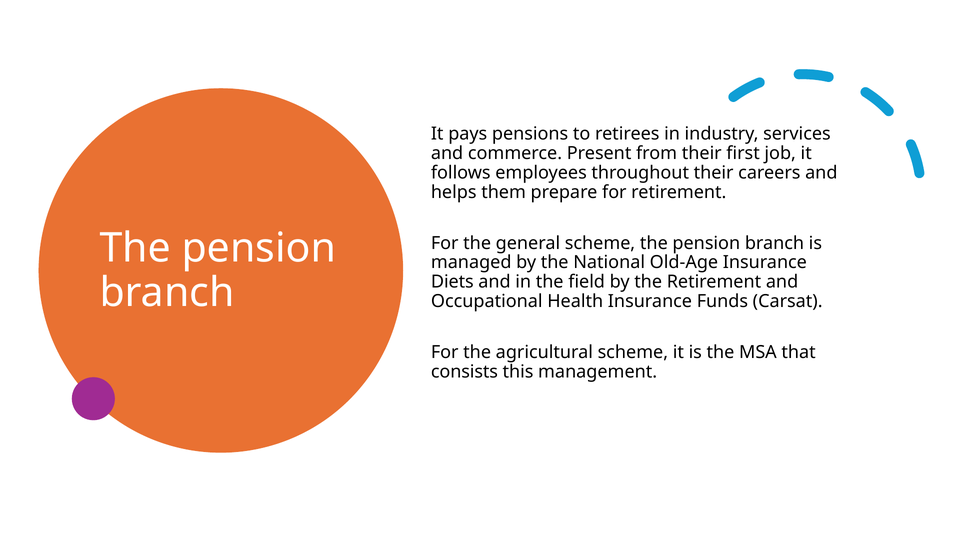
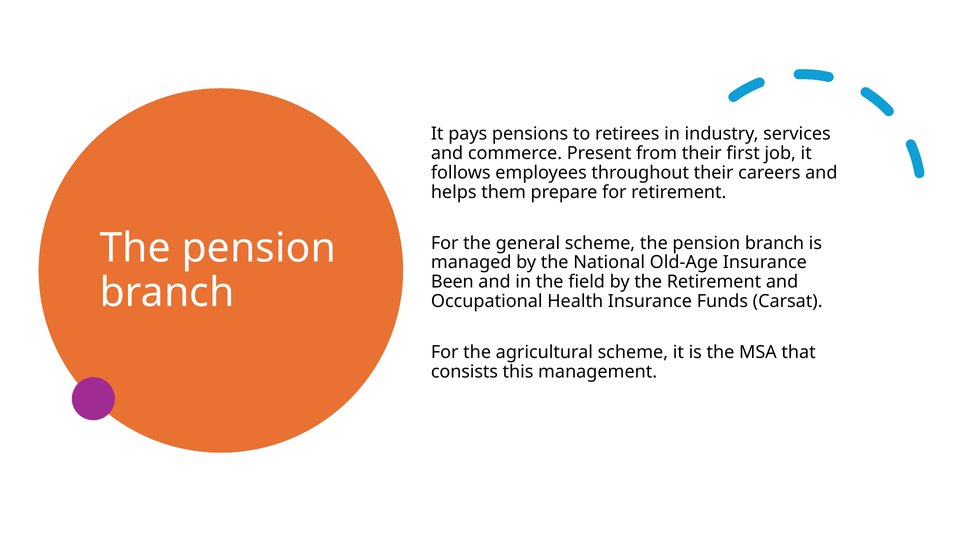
Diets: Diets -> Been
